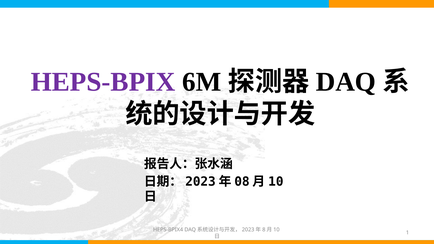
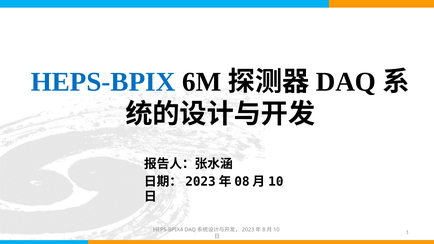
HEPS-BPIX colour: purple -> blue
